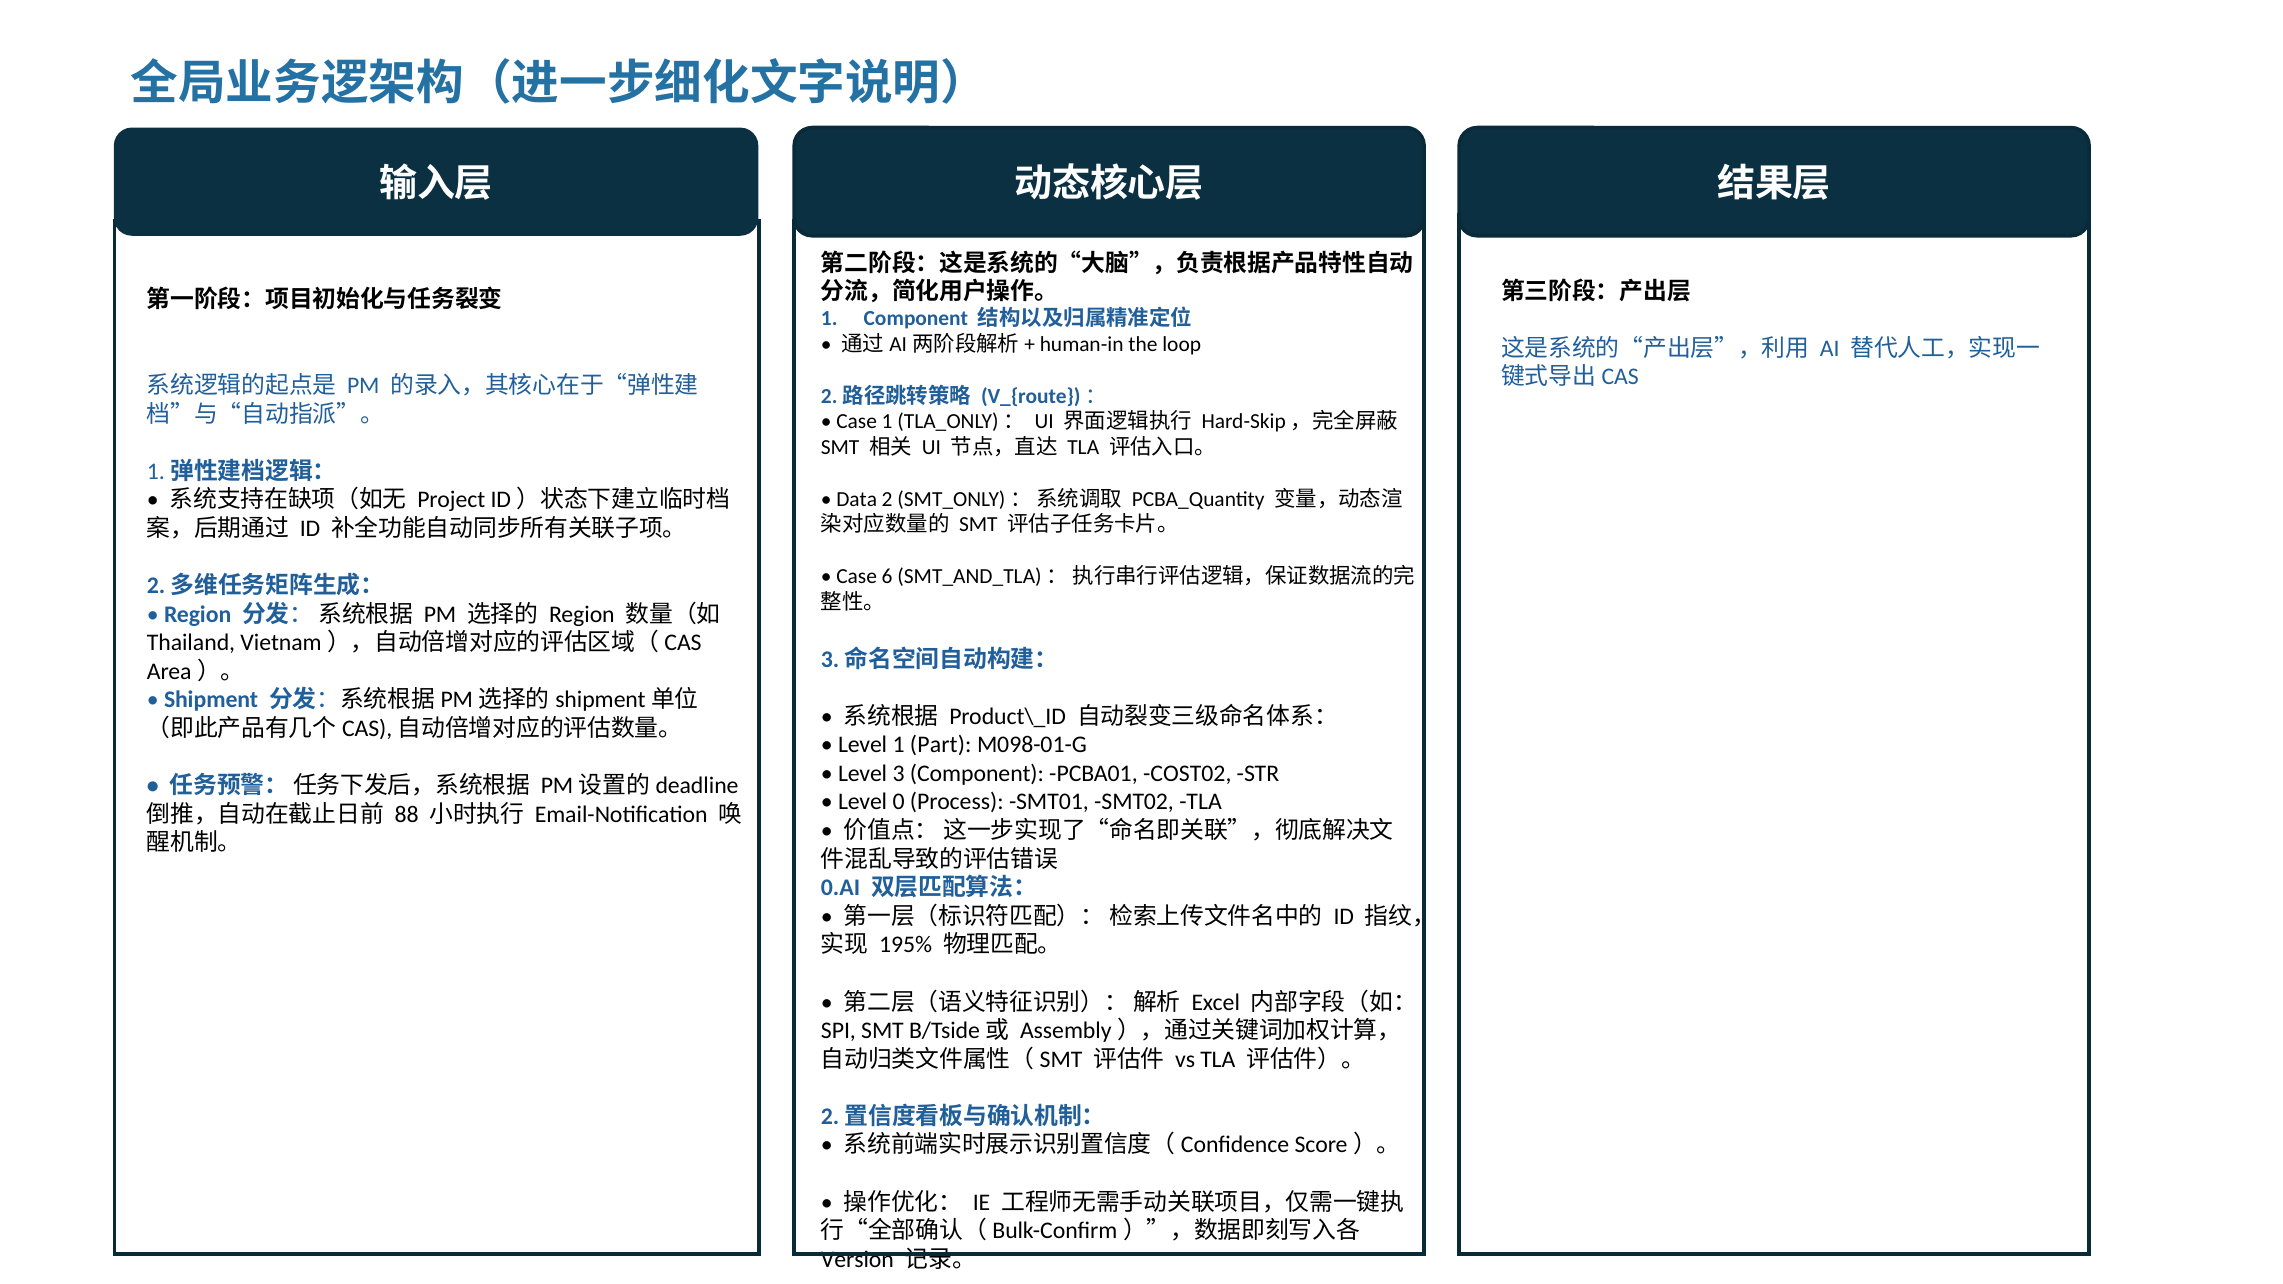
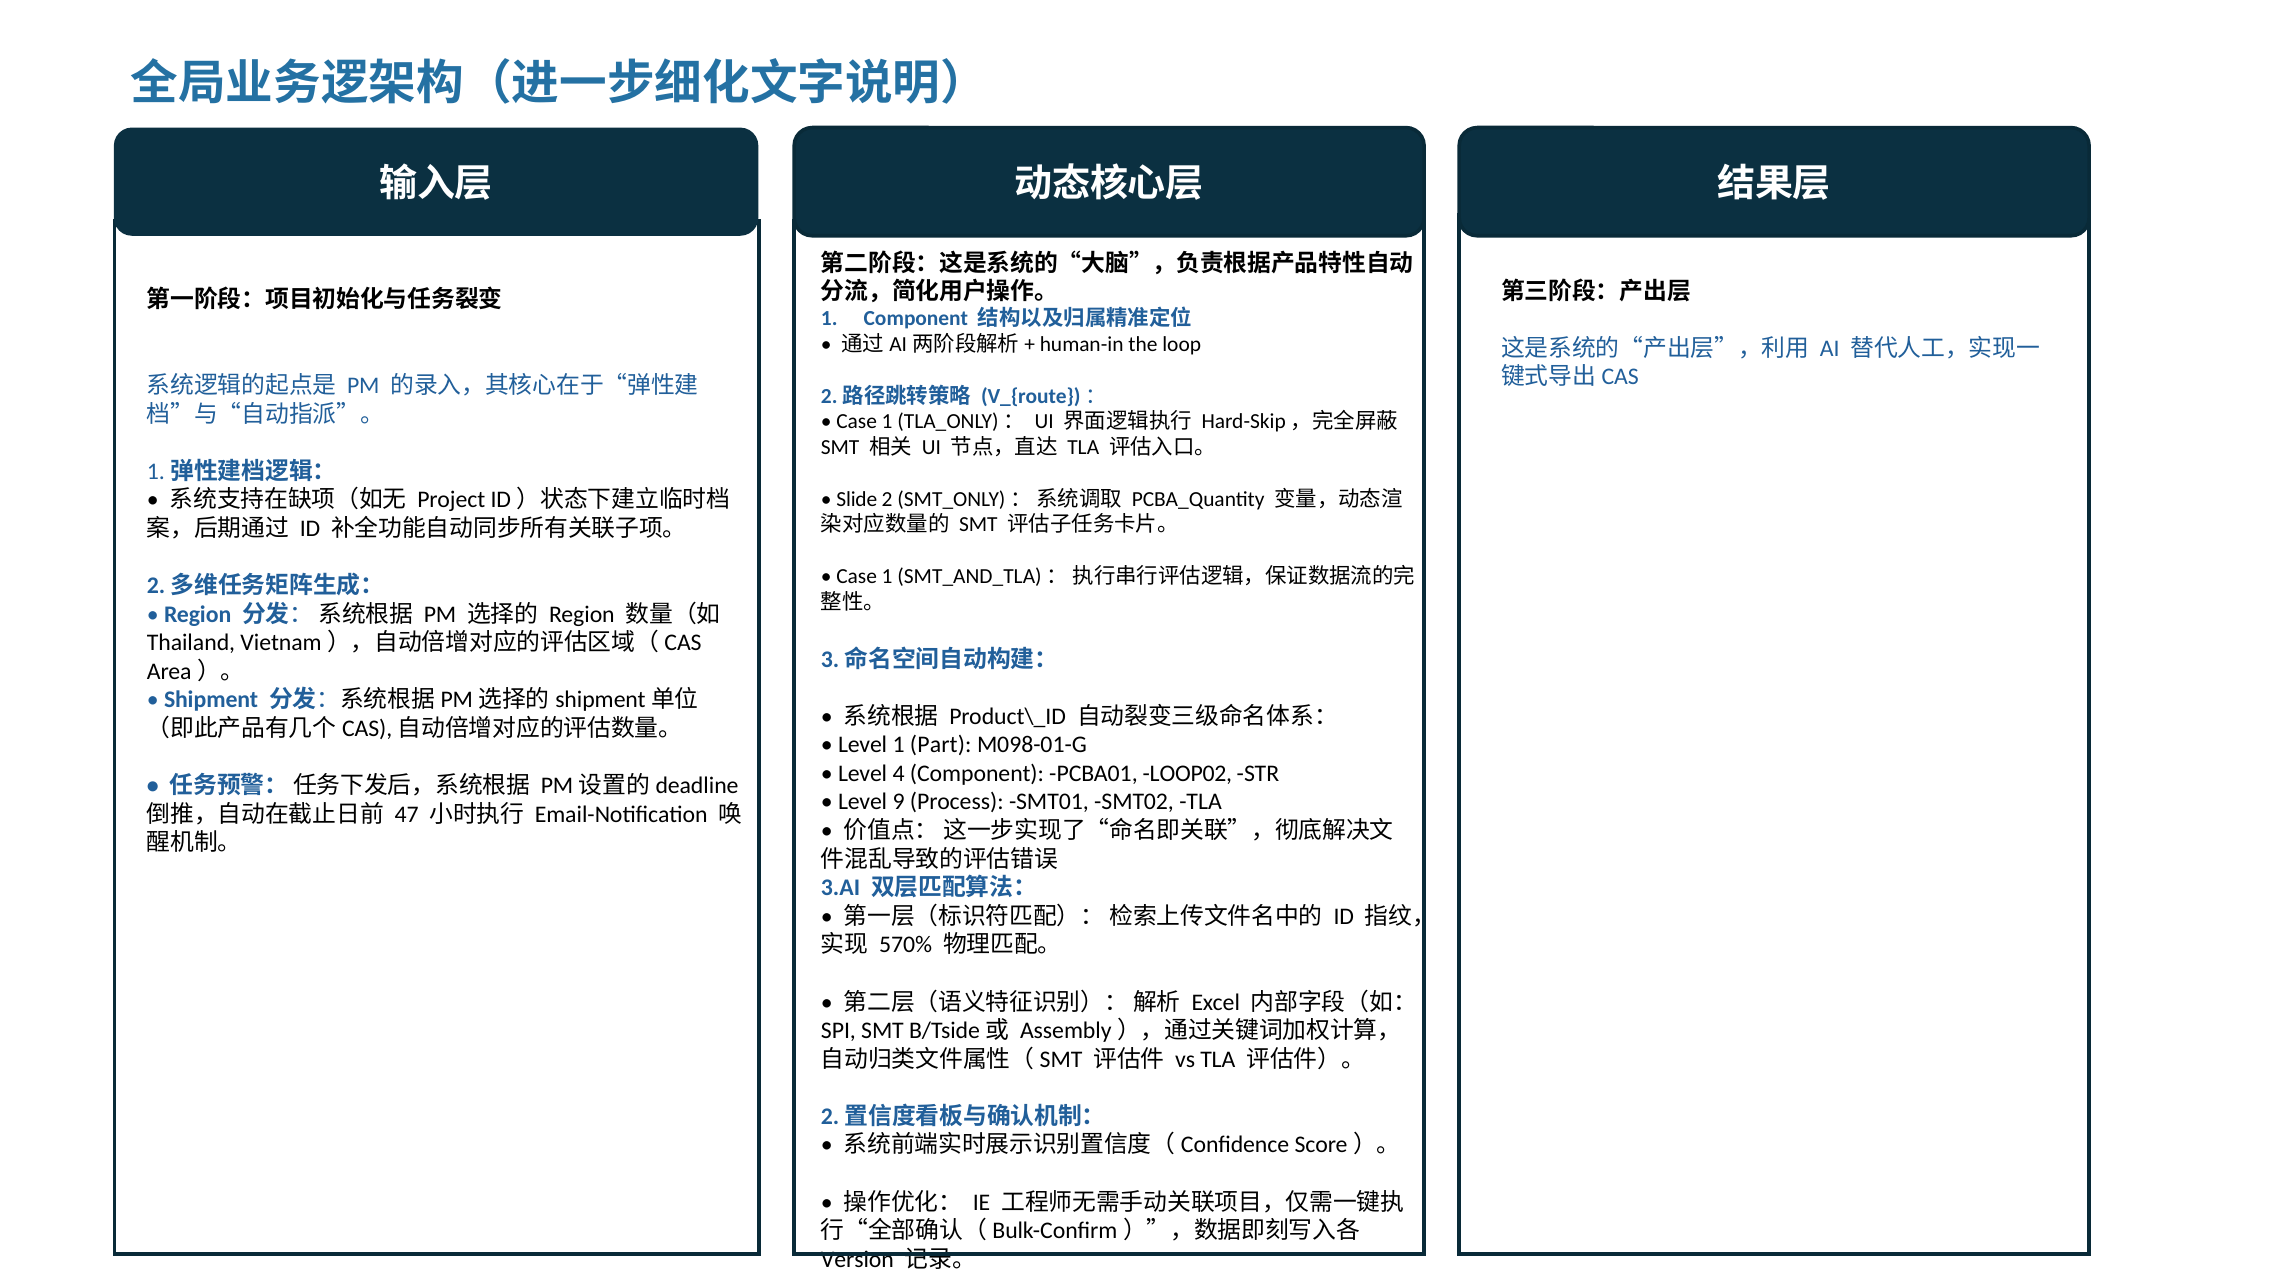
Data: Data -> Slide
6 at (887, 576): 6 -> 1
3: 3 -> 4
COST02: COST02 -> LOOP02
0: 0 -> 9
88: 88 -> 47
0.AI: 0.AI -> 3.AI
195%: 195% -> 570%
